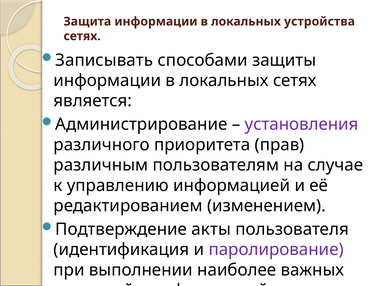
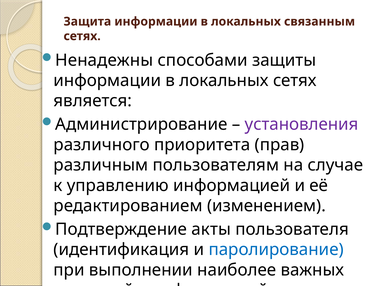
устройства: устройства -> связанным
Записывать: Записывать -> Ненадежны
паролирование colour: purple -> blue
